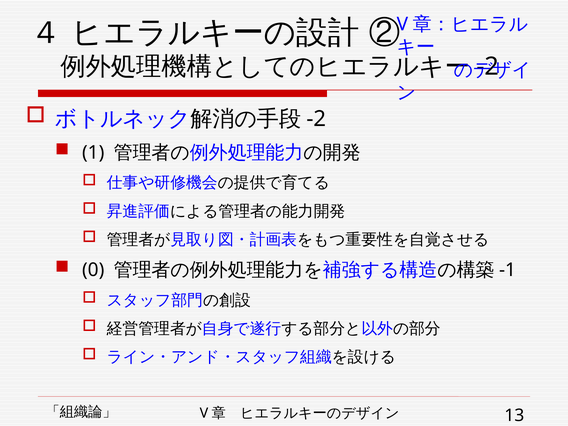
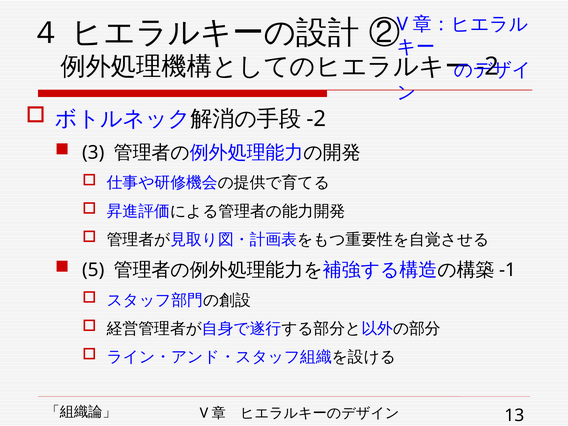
1: 1 -> 3
0: 0 -> 5
